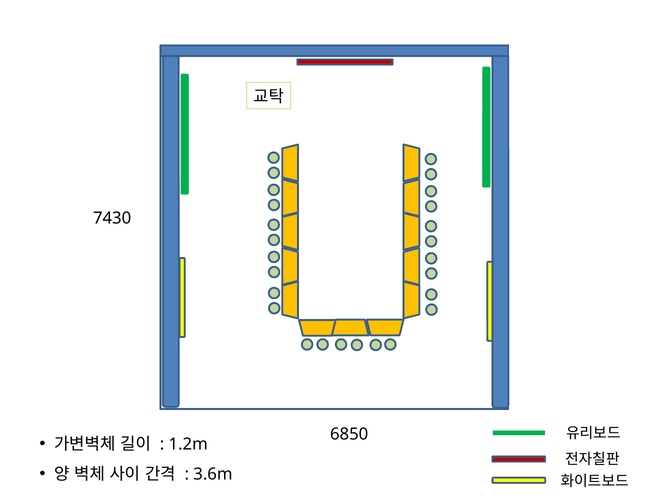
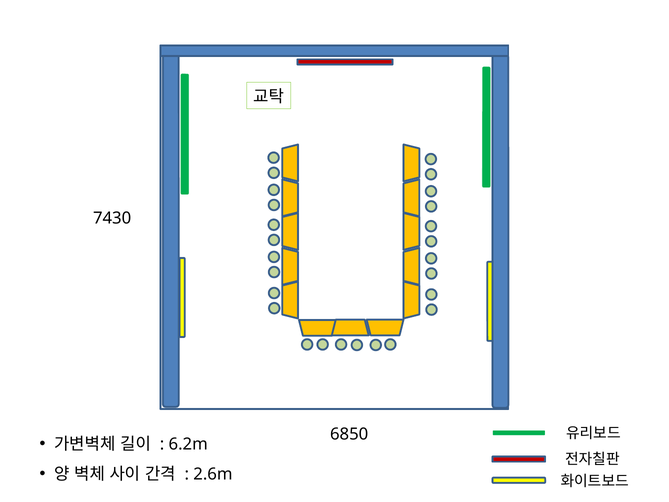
1.2m: 1.2m -> 6.2m
3.6m: 3.6m -> 2.6m
